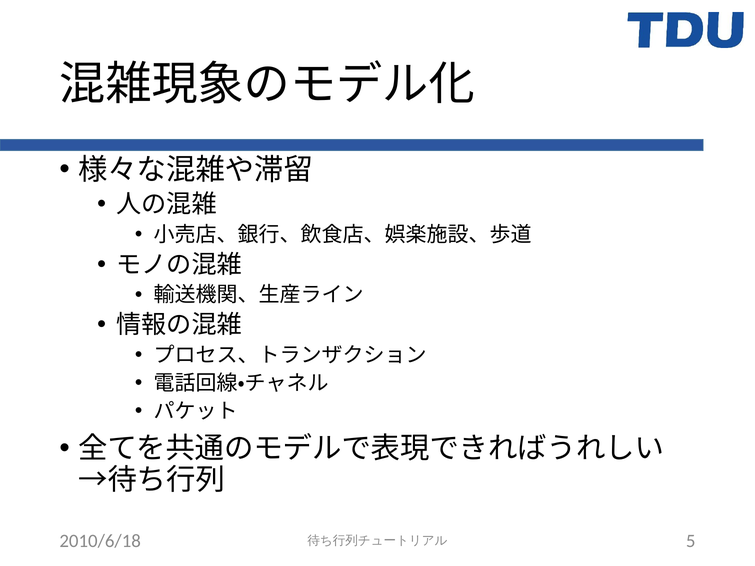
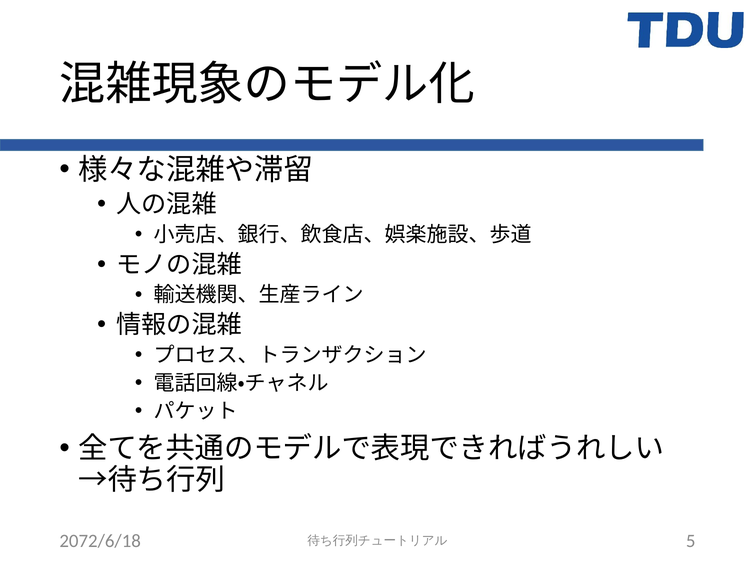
2010/6/18: 2010/6/18 -> 2072/6/18
